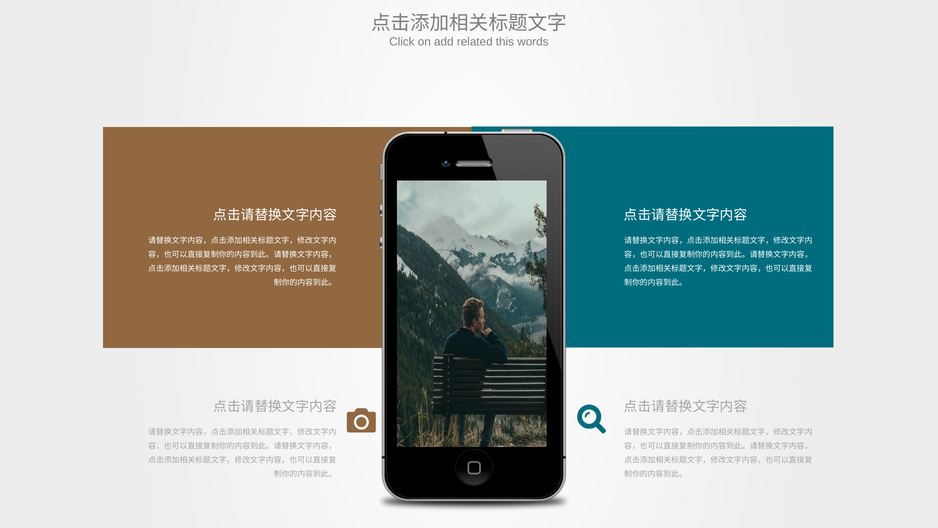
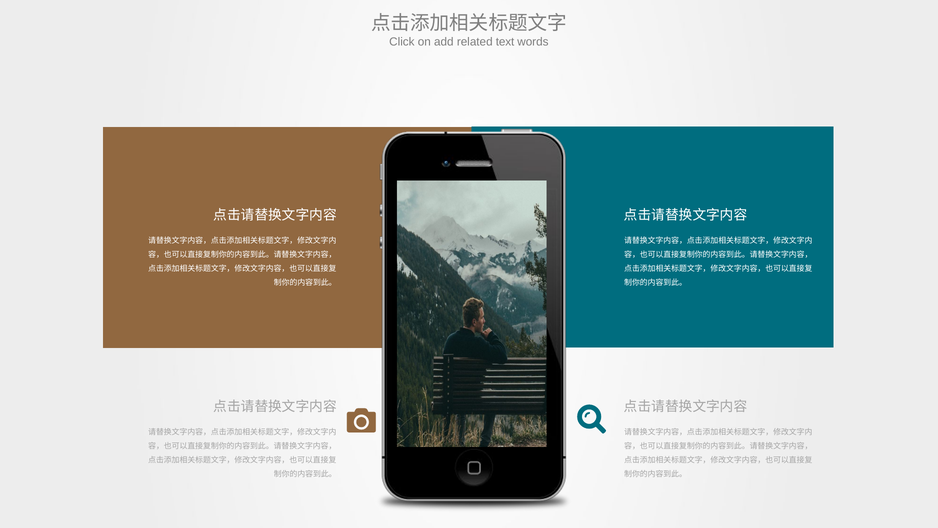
this: this -> text
